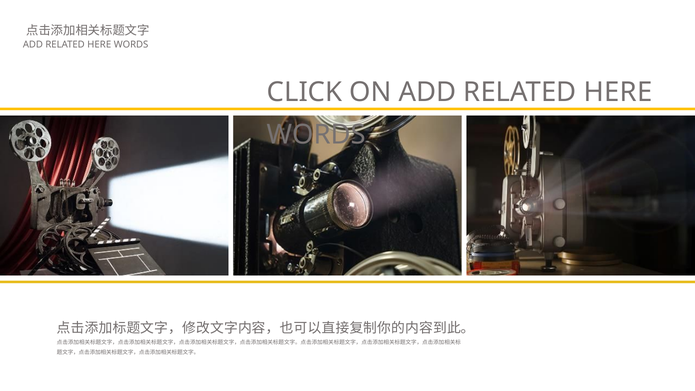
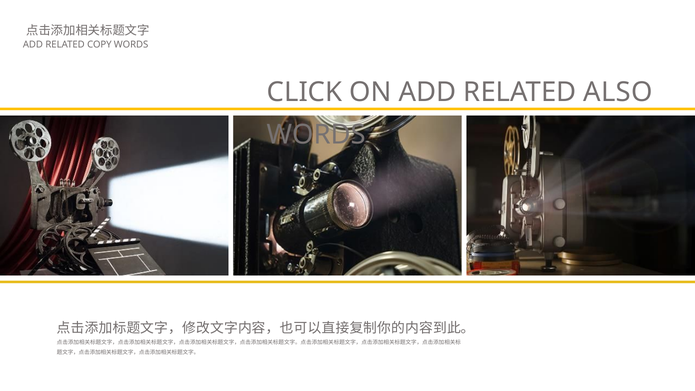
HERE at (99, 44): HERE -> COPY
ON ADD RELATED HERE: HERE -> ALSO
